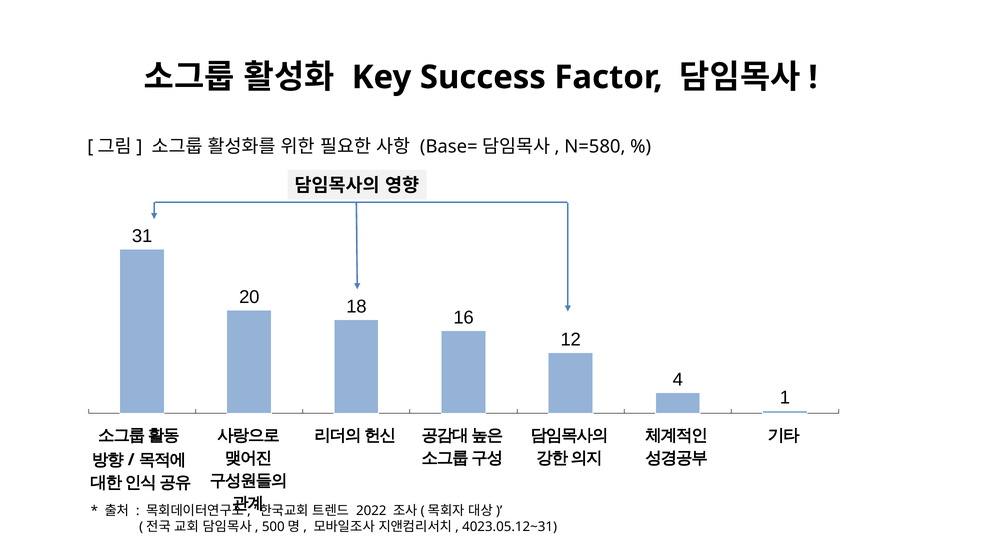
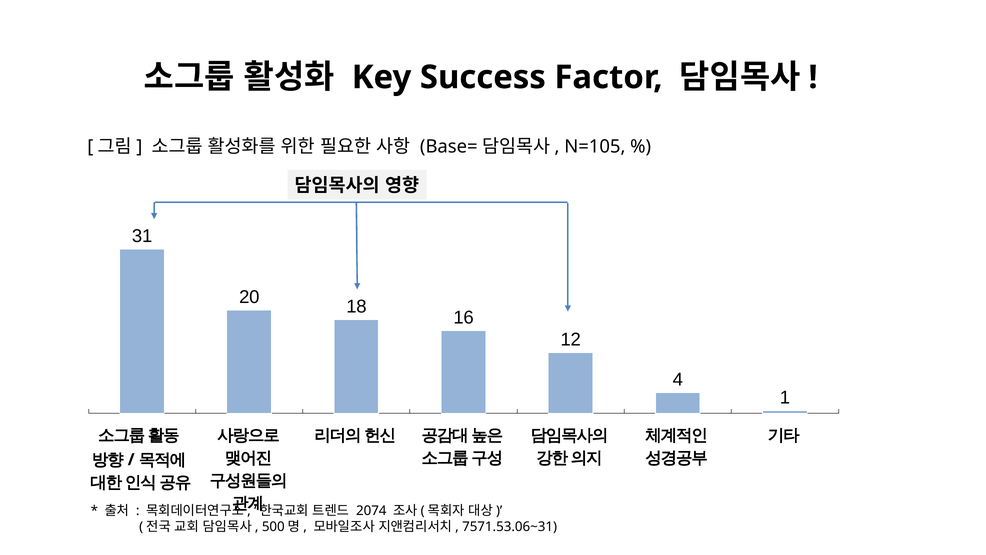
N=580: N=580 -> N=105
2022: 2022 -> 2074
4023.05.12~31: 4023.05.12~31 -> 7571.53.06~31
